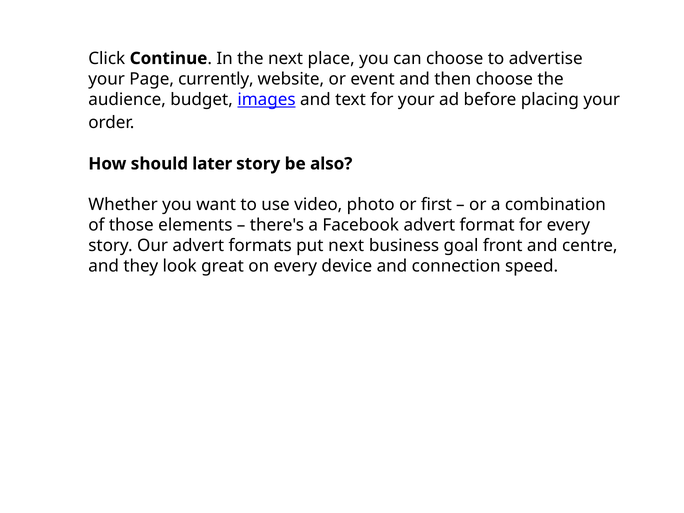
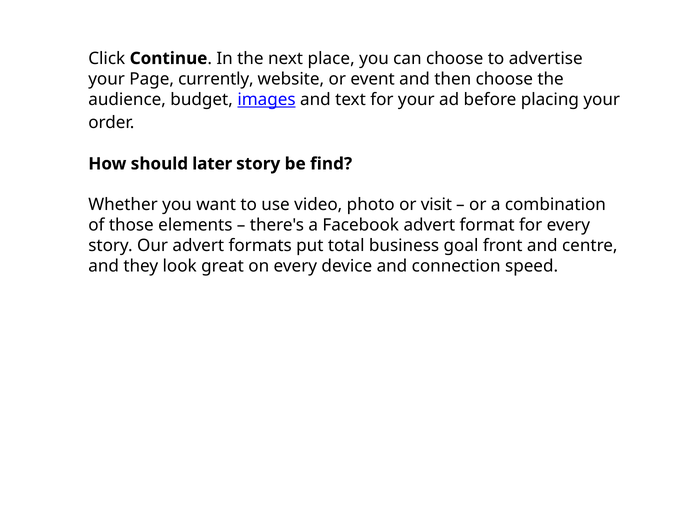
also: also -> find
first: first -> visit
put next: next -> total
